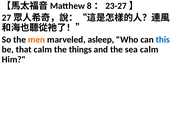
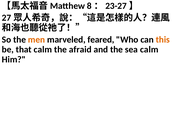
asleep: asleep -> feared
this colour: blue -> orange
things: things -> afraid
